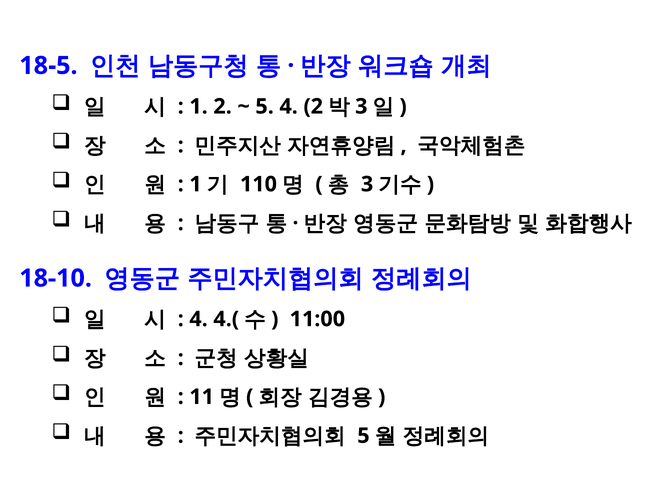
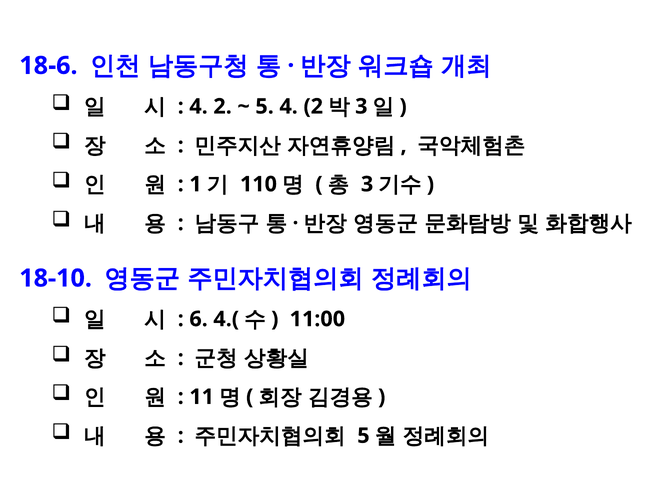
18-5: 18-5 -> 18-6
1 at (199, 106): 1 -> 4
4 at (199, 319): 4 -> 6
